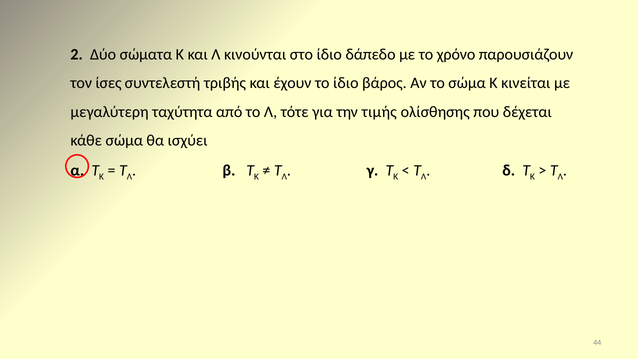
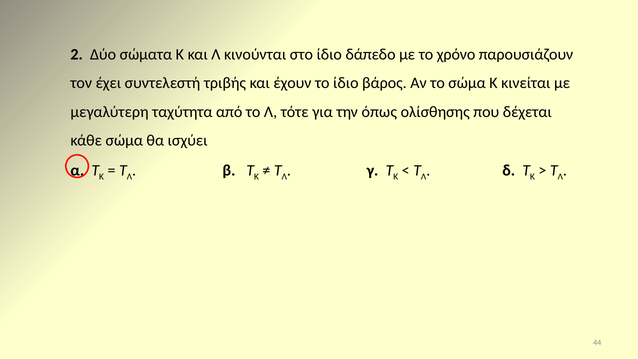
ίσες: ίσες -> έχει
τιμής: τιμής -> όπως
